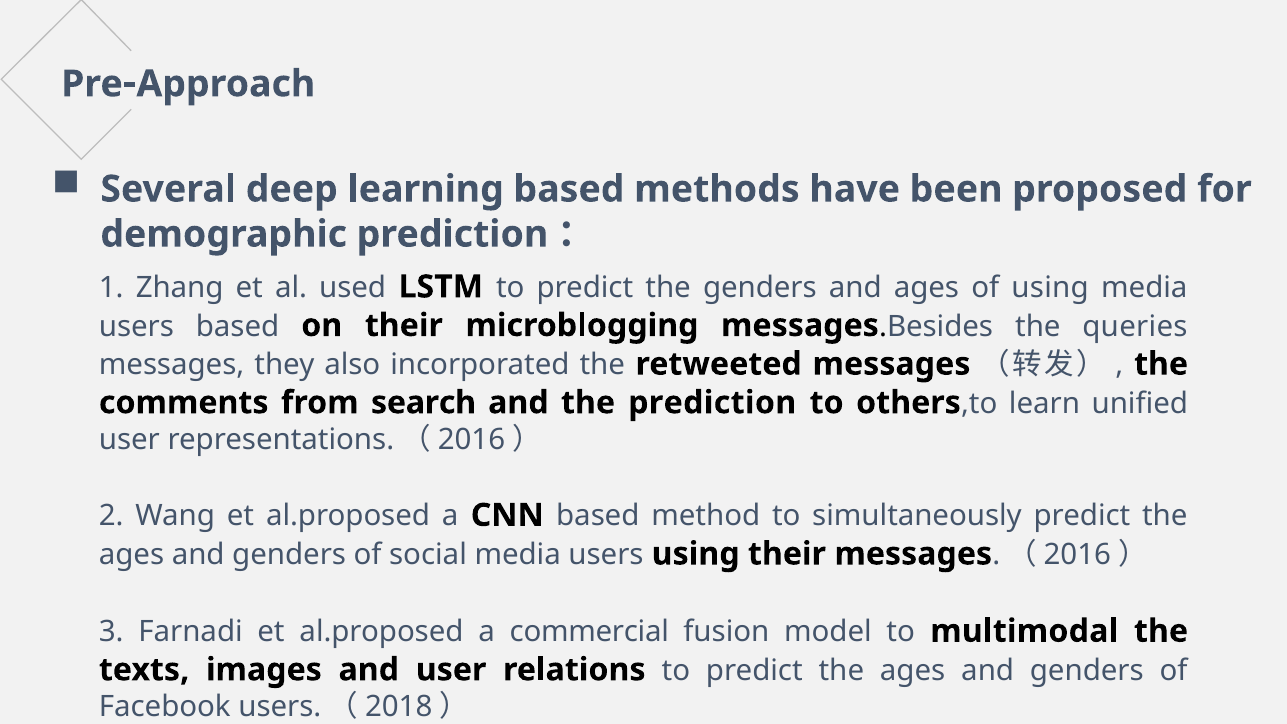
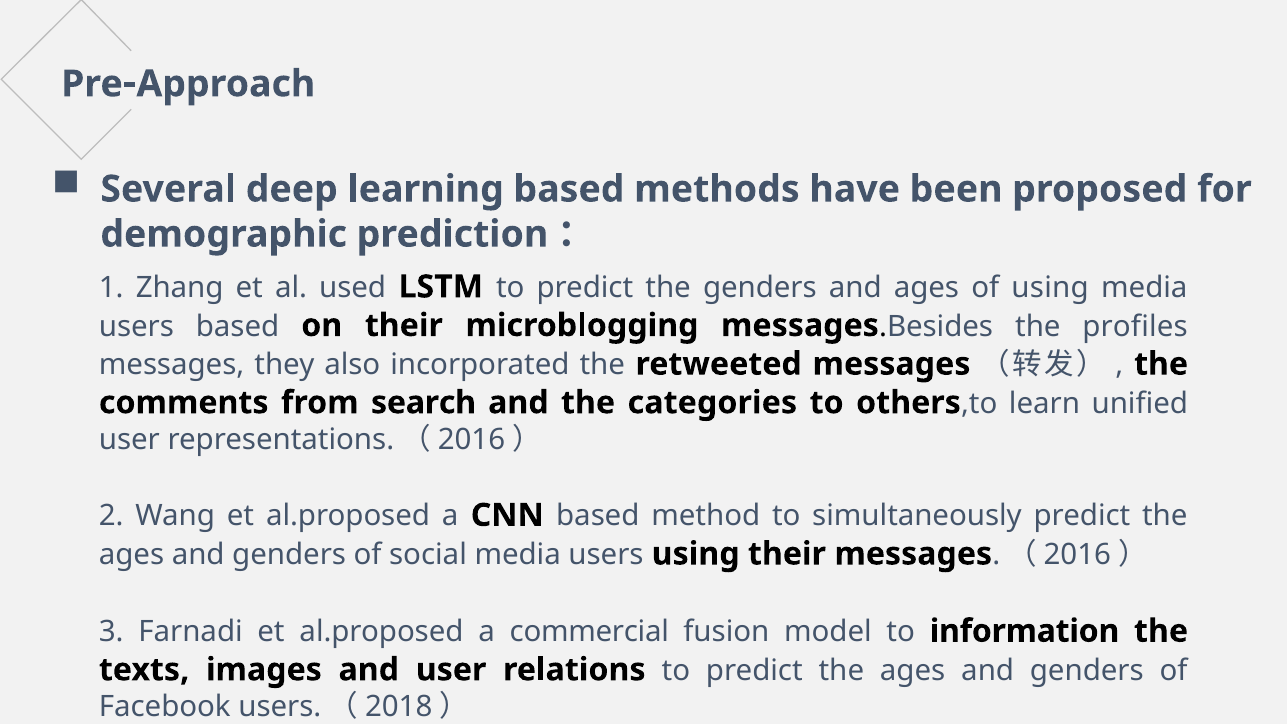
queries: queries -> profiles
the prediction: prediction -> categories
multimodal: multimodal -> information
